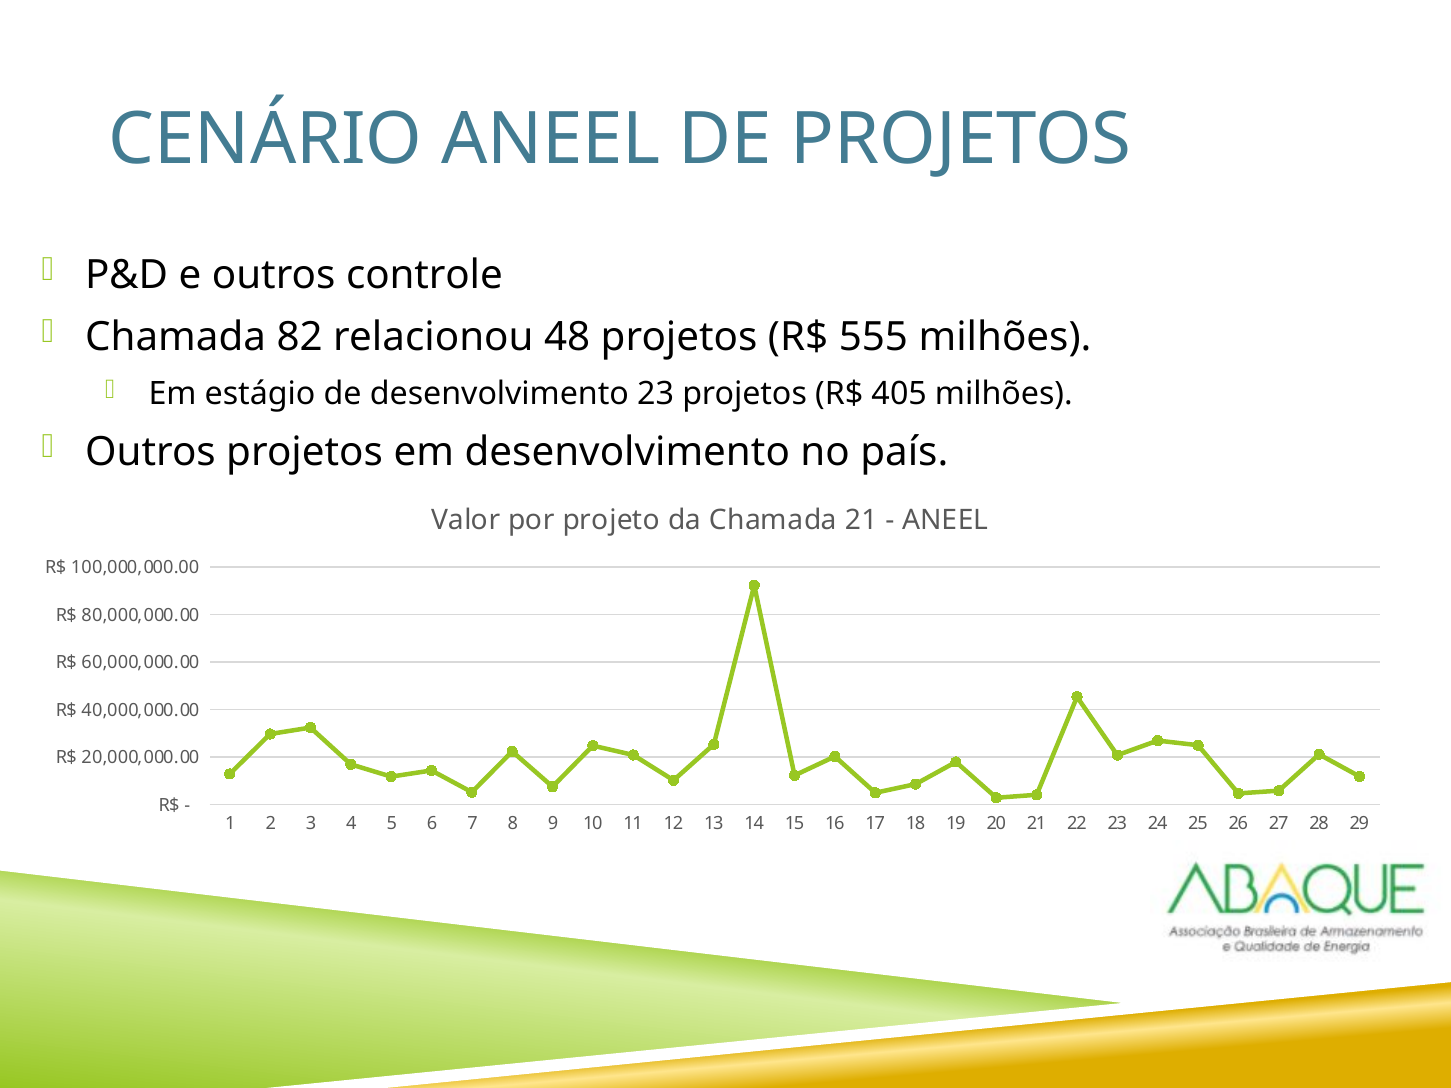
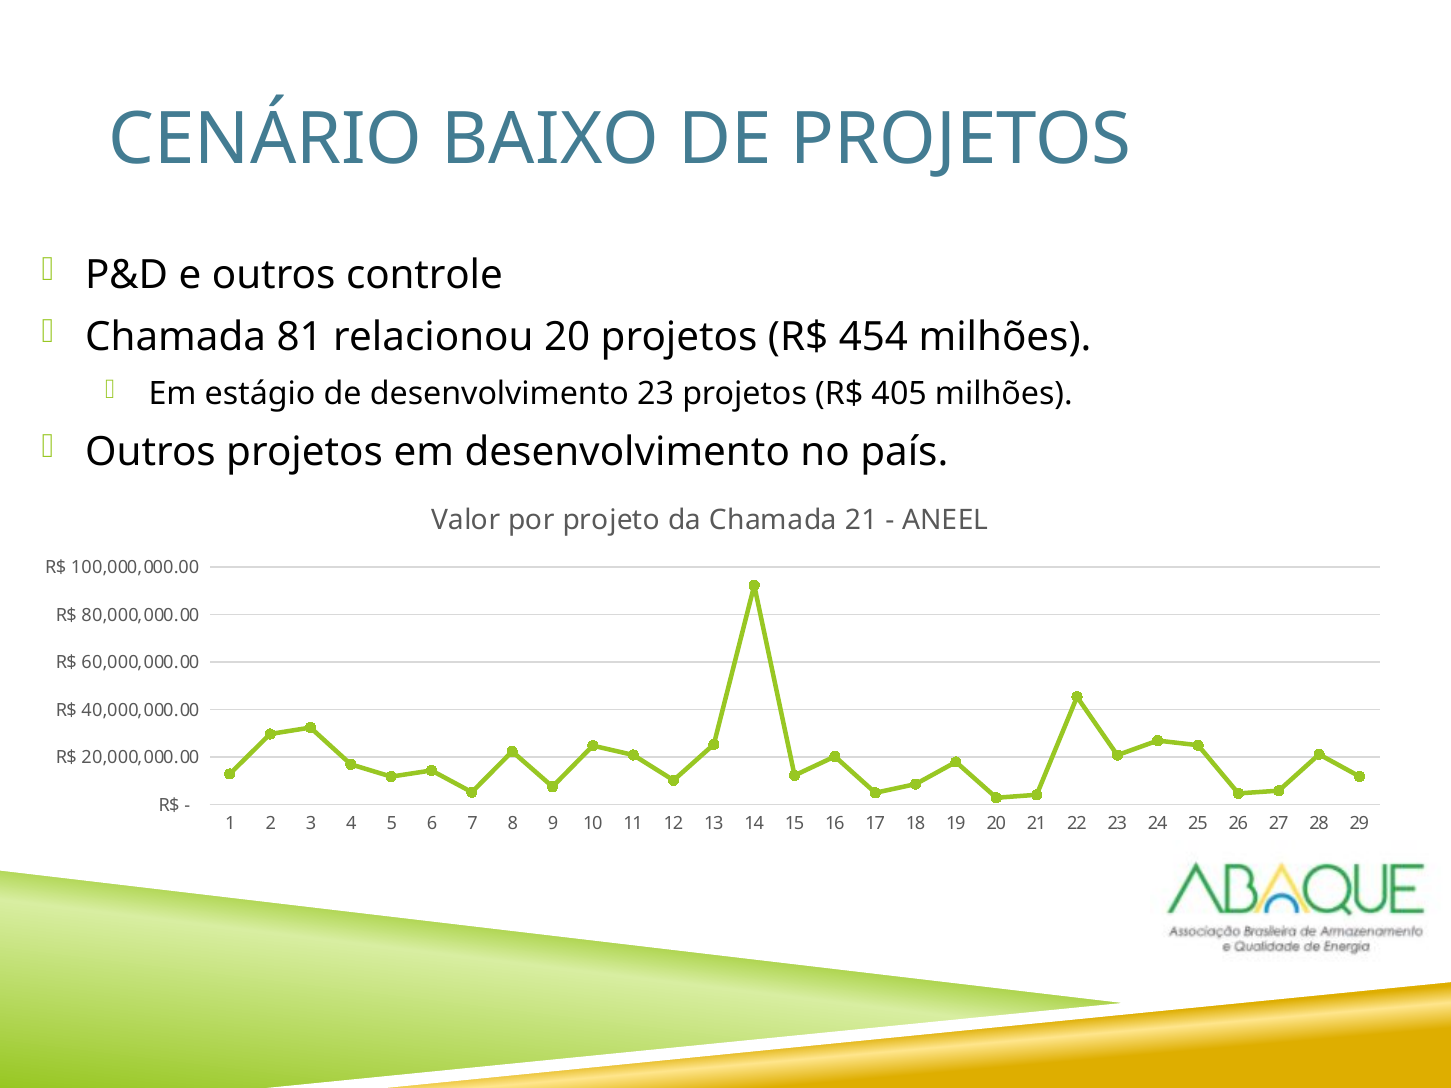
CENÁRIO ANEEL: ANEEL -> BAIXO
82: 82 -> 81
relacionou 48: 48 -> 20
555: 555 -> 454
